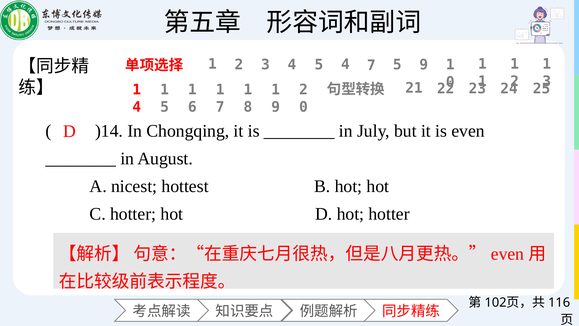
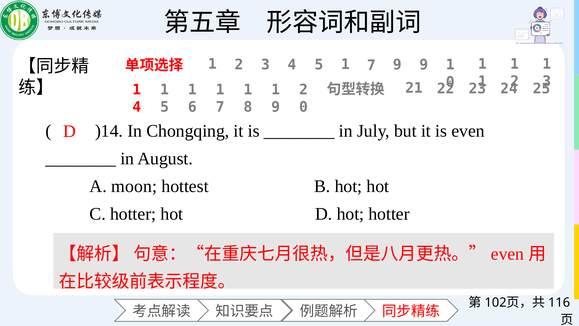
4 5 4: 4 -> 1
7 5: 5 -> 9
nicest: nicest -> moon
